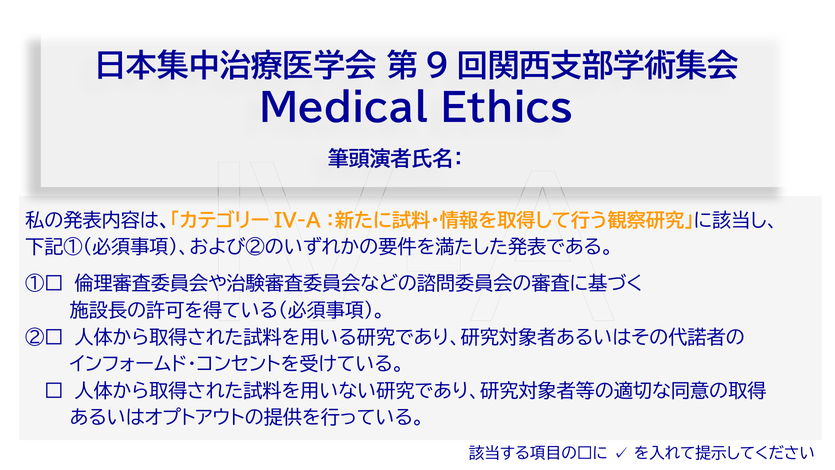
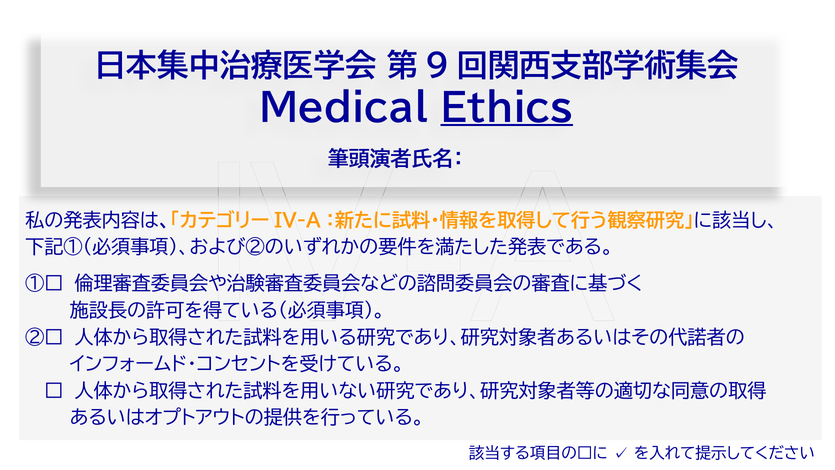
Ethics underline: none -> present
